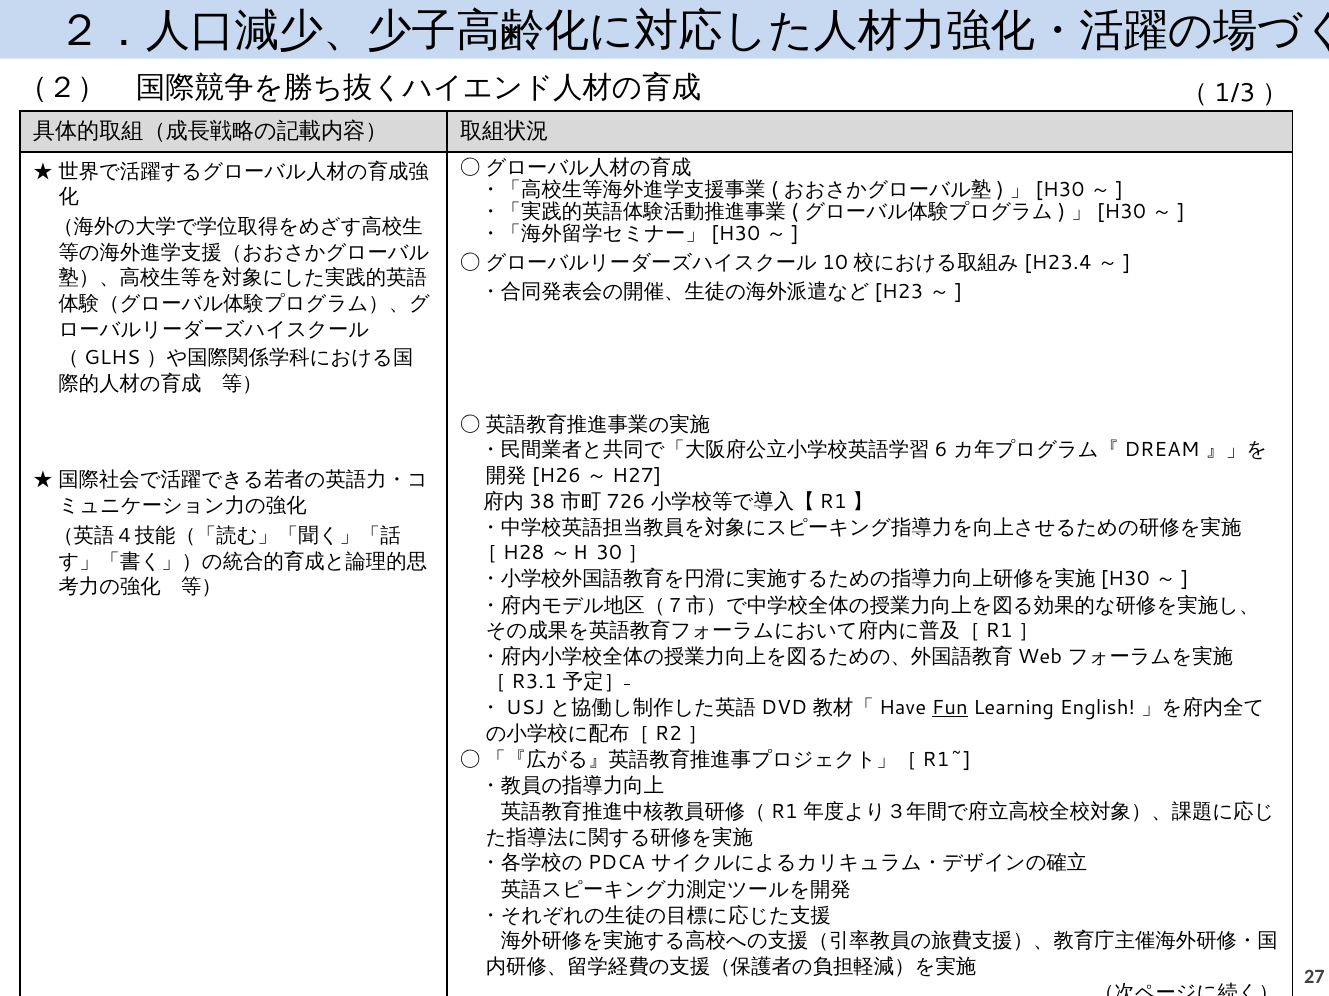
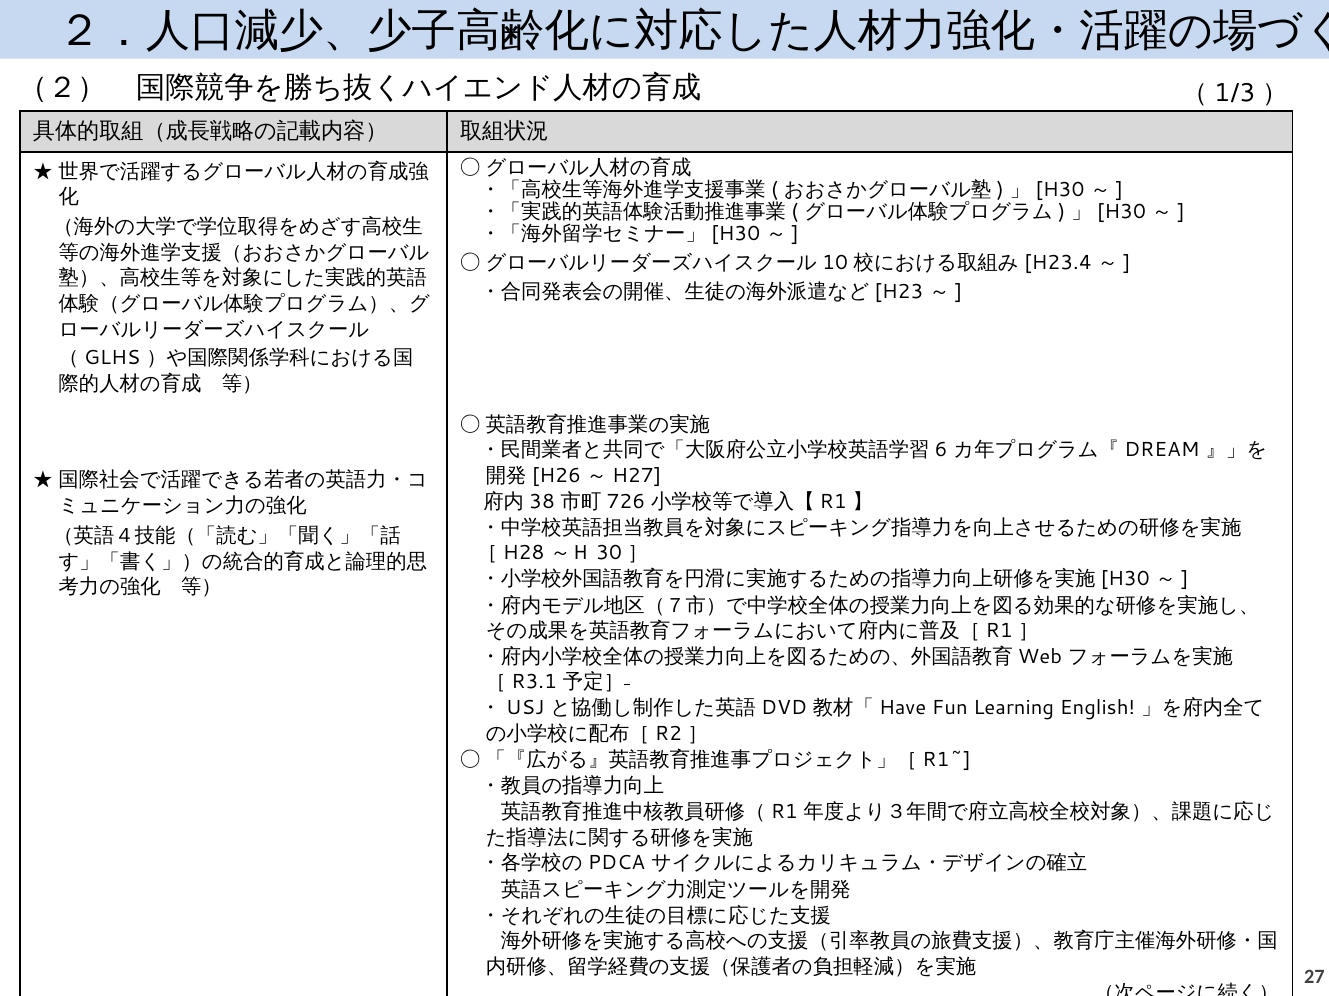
Fun underline: present -> none
